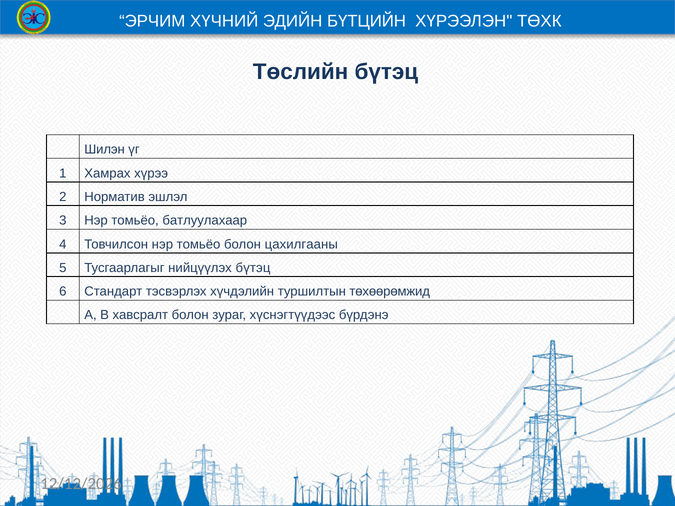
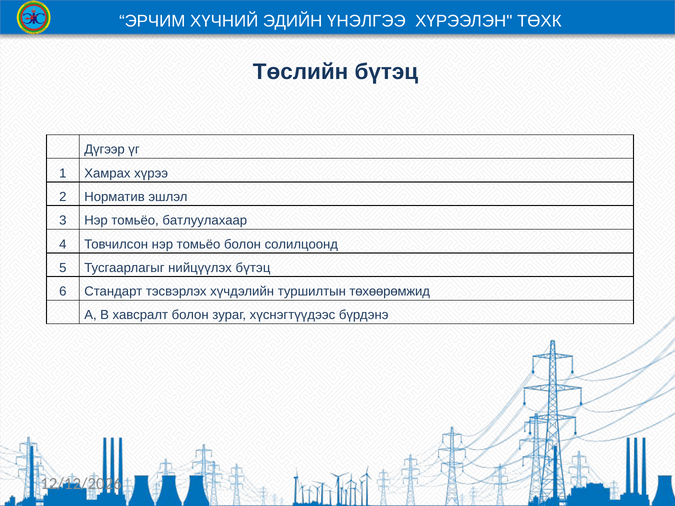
БҮТЦИЙН: БҮТЦИЙН -> ҮНЭЛГЭЭ
Шилэн: Шилэн -> Дүгээр
цахилгааны: цахилгааны -> солилцоонд
